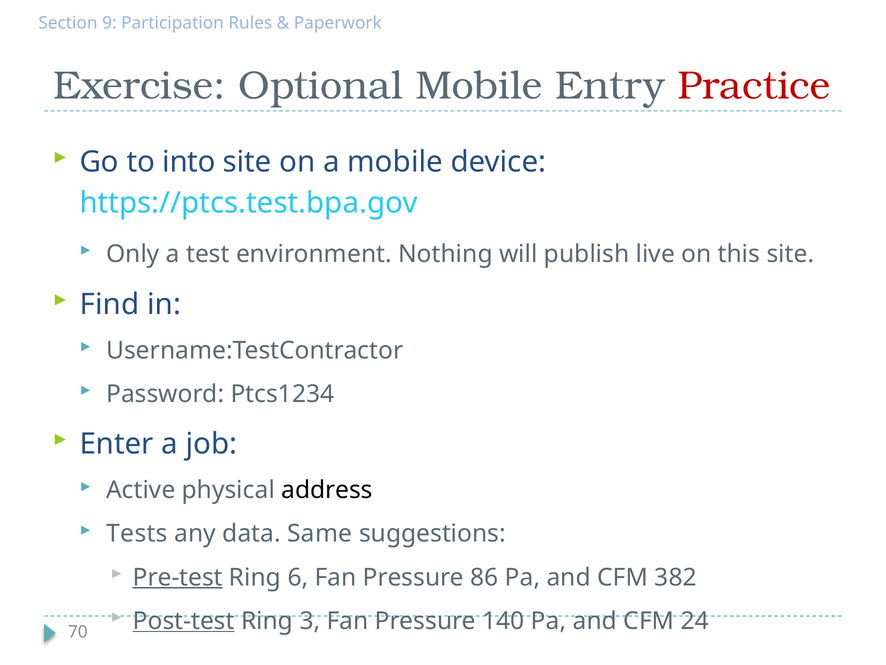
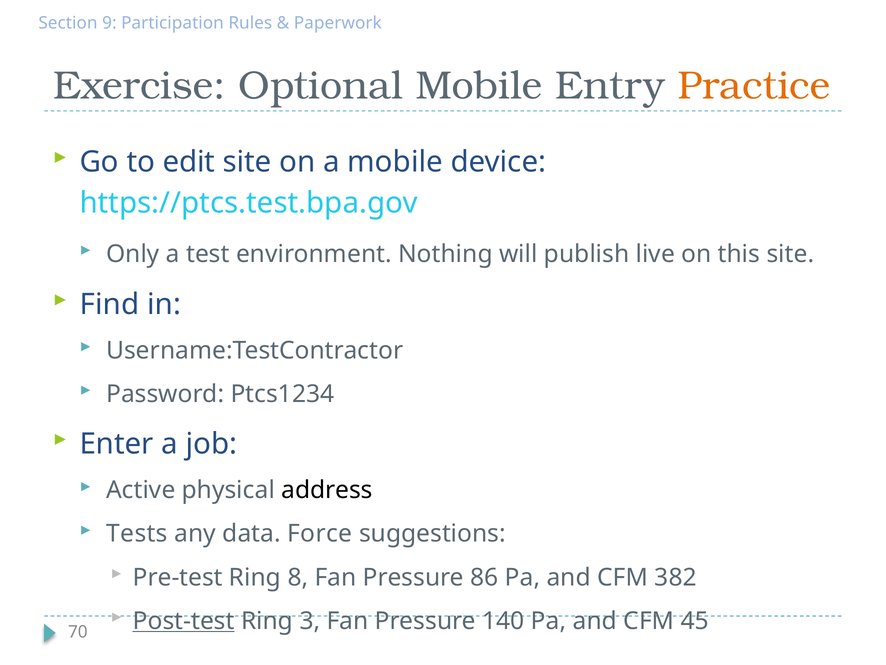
Practice colour: red -> orange
into: into -> edit
Same: Same -> Force
Pre-test underline: present -> none
6: 6 -> 8
24: 24 -> 45
